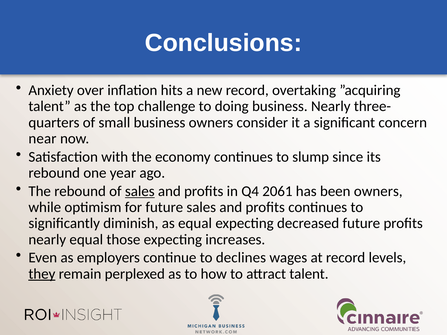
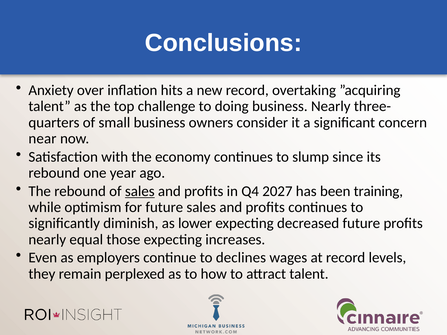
2061: 2061 -> 2027
been owners: owners -> training
as equal: equal -> lower
they underline: present -> none
